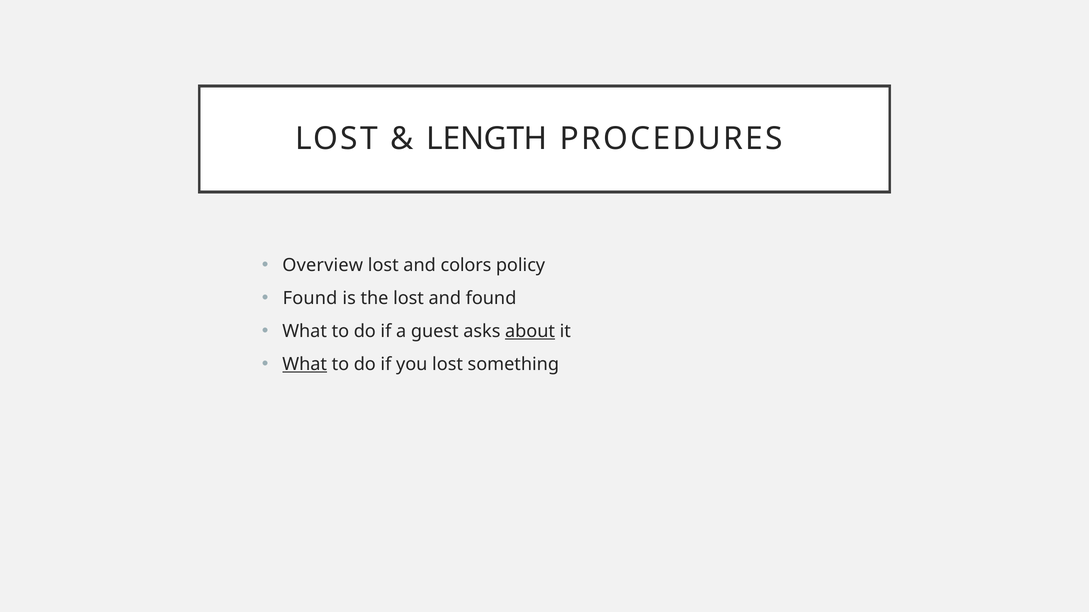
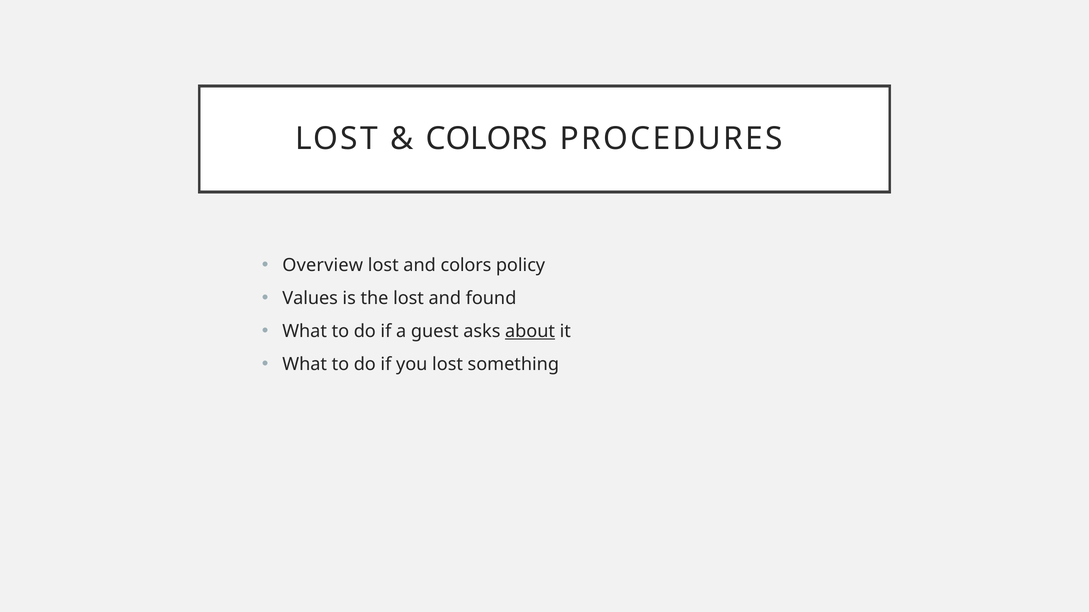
LENGTH at (487, 139): LENGTH -> COLORS
Found at (310, 299): Found -> Values
What at (305, 365) underline: present -> none
